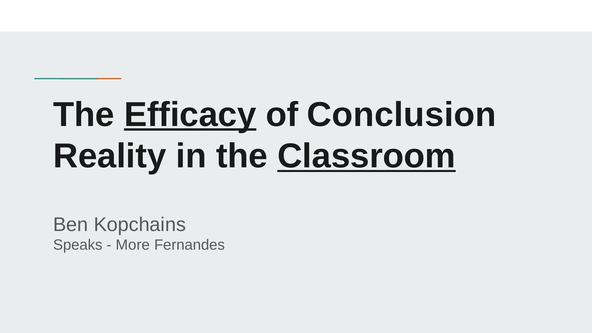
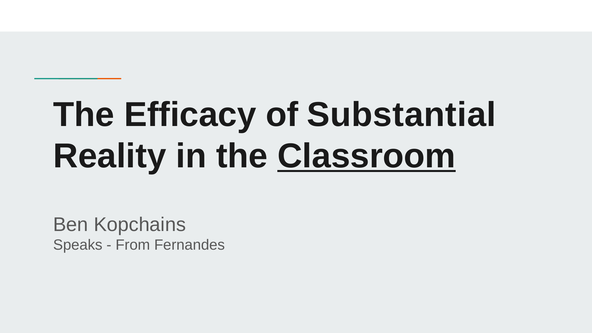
Efficacy underline: present -> none
Conclusion: Conclusion -> Substantial
More: More -> From
